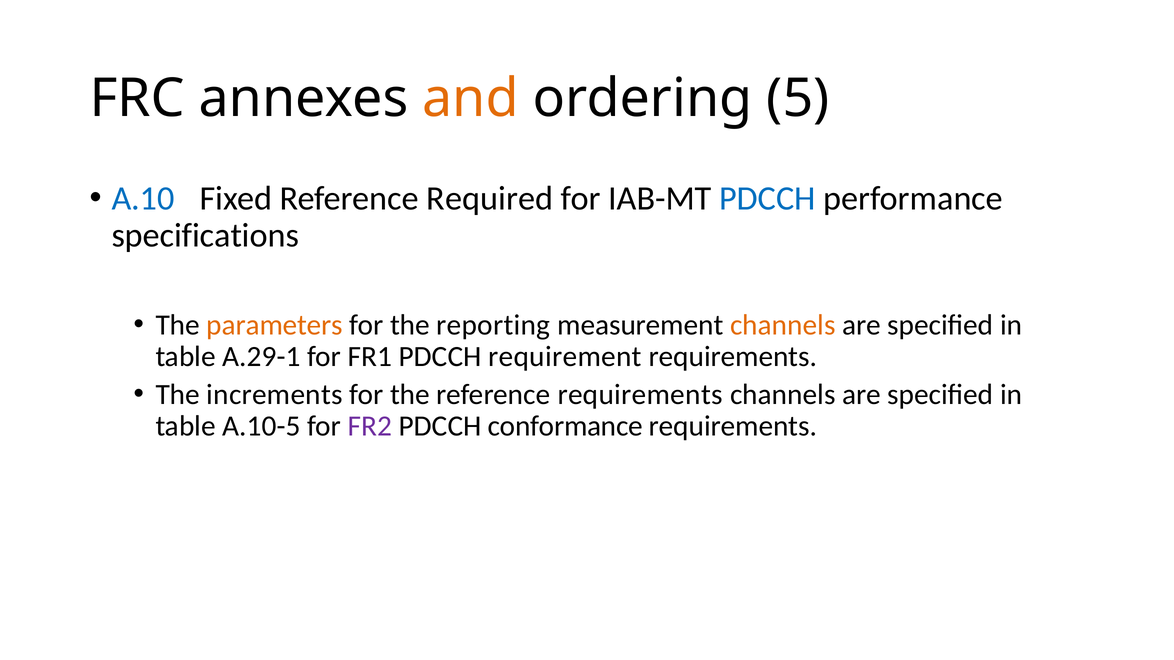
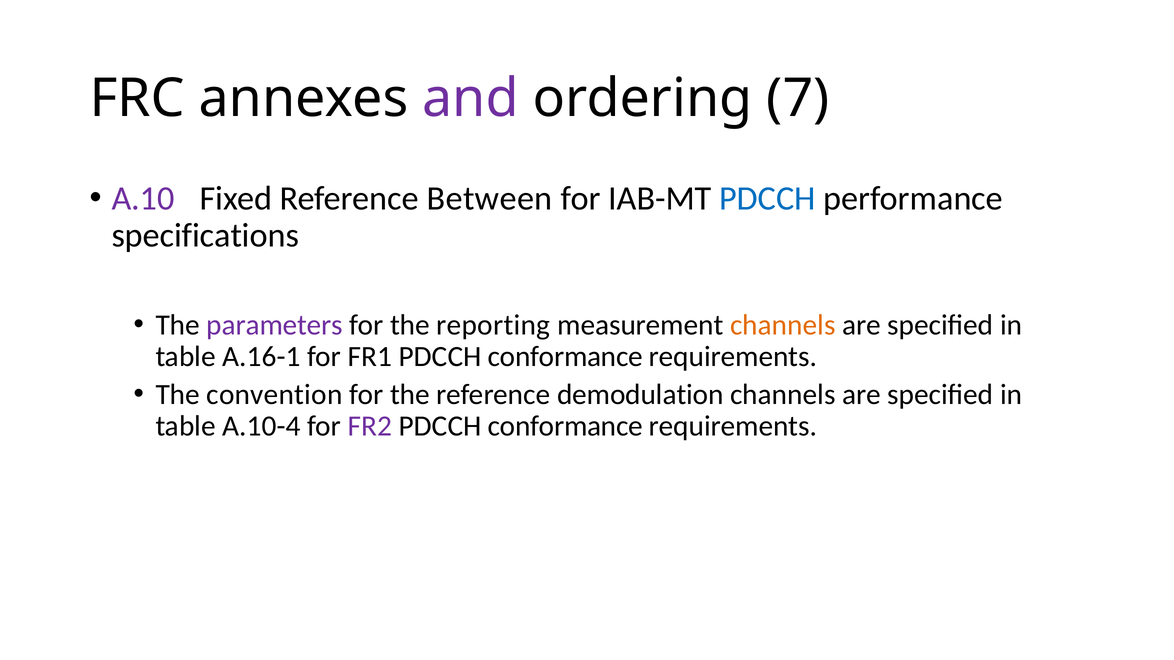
and colour: orange -> purple
5: 5 -> 7
A.10 colour: blue -> purple
Required: Required -> Between
parameters colour: orange -> purple
A.29-1: A.29-1 -> A.16-1
FR1 PDCCH requirement: requirement -> conformance
increments: increments -> convention
reference requirements: requirements -> demodulation
A.10-5: A.10-5 -> A.10-4
